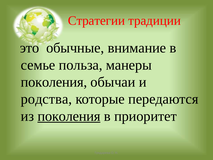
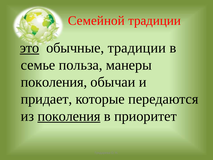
Стратегии: Стратегии -> Семейной
это underline: none -> present
обычные внимание: внимание -> традиции
родства: родства -> придает
